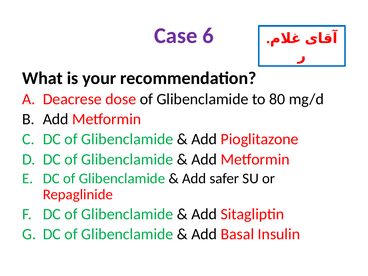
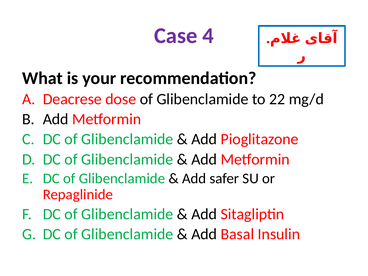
6: 6 -> 4
80: 80 -> 22
